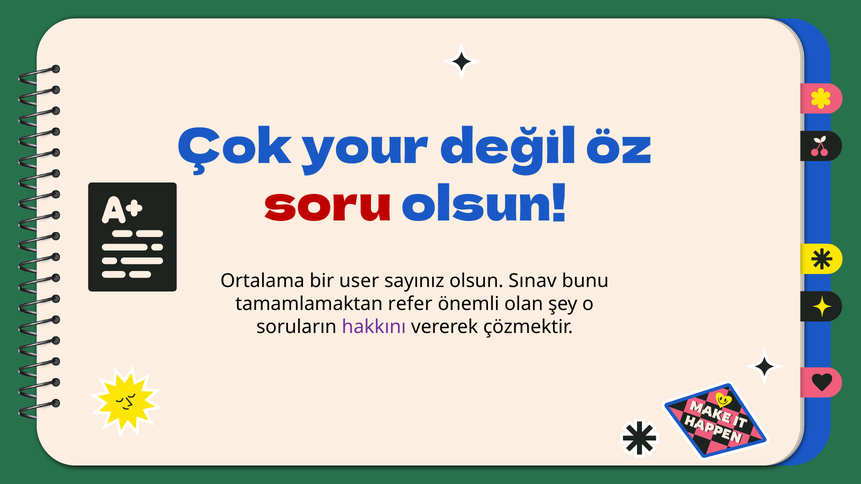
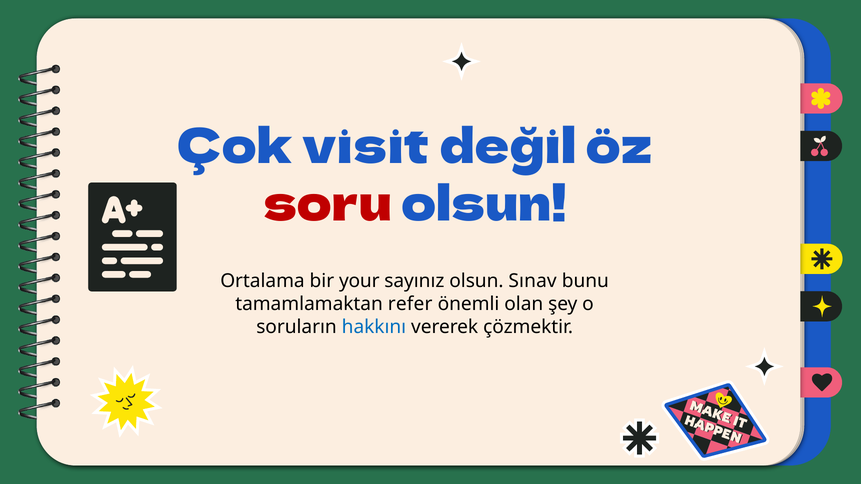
your: your -> visit
user: user -> your
hakkını colour: purple -> blue
